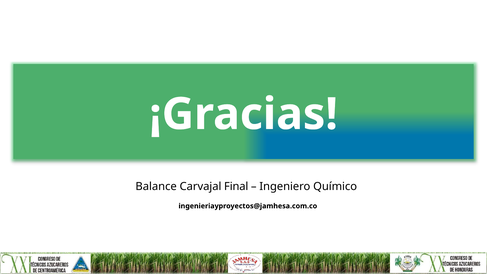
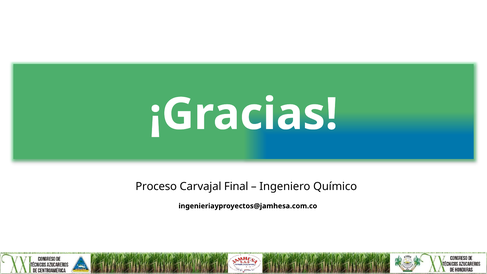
Balance: Balance -> Proceso
